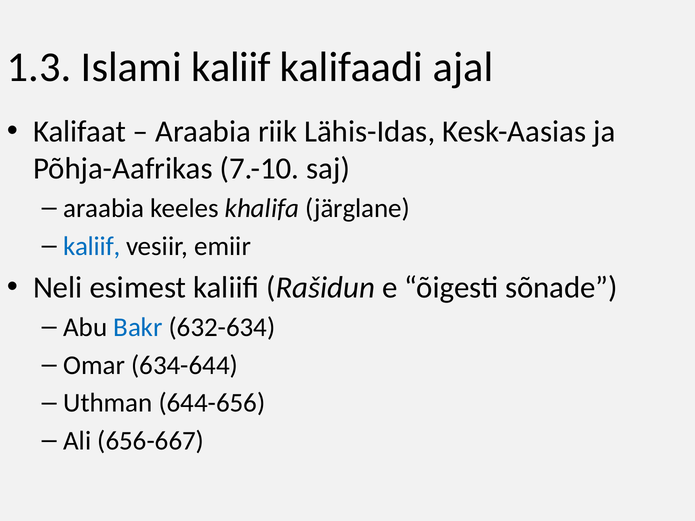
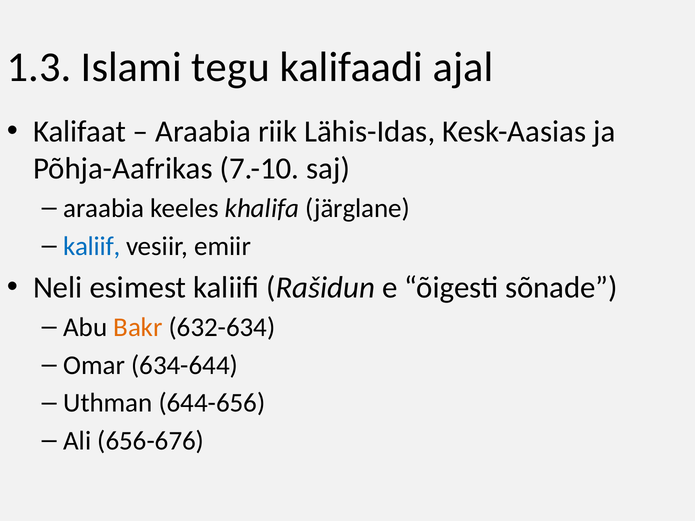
Islami kaliif: kaliif -> tegu
Bakr colour: blue -> orange
656-667: 656-667 -> 656-676
